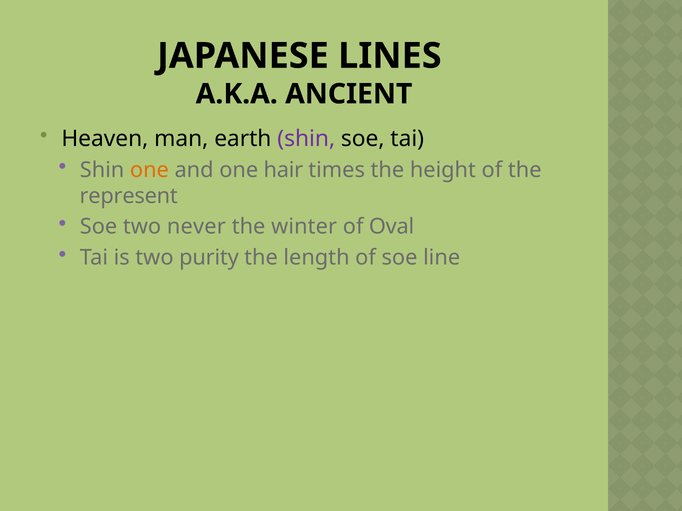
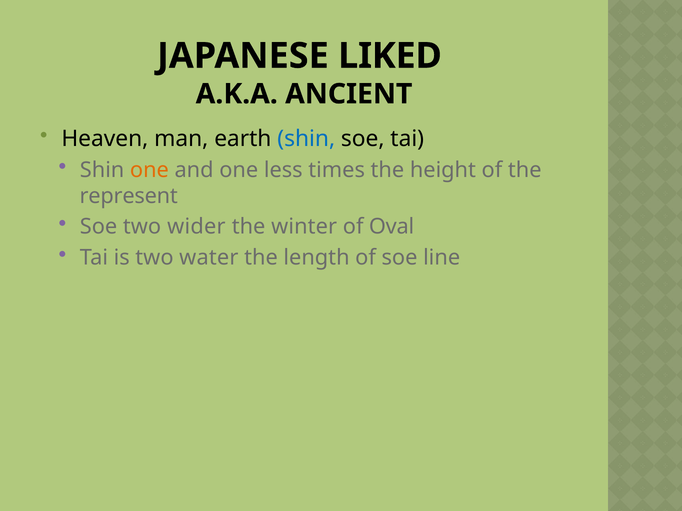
LINES: LINES -> LIKED
shin at (306, 139) colour: purple -> blue
hair: hair -> less
never: never -> wider
purity: purity -> water
